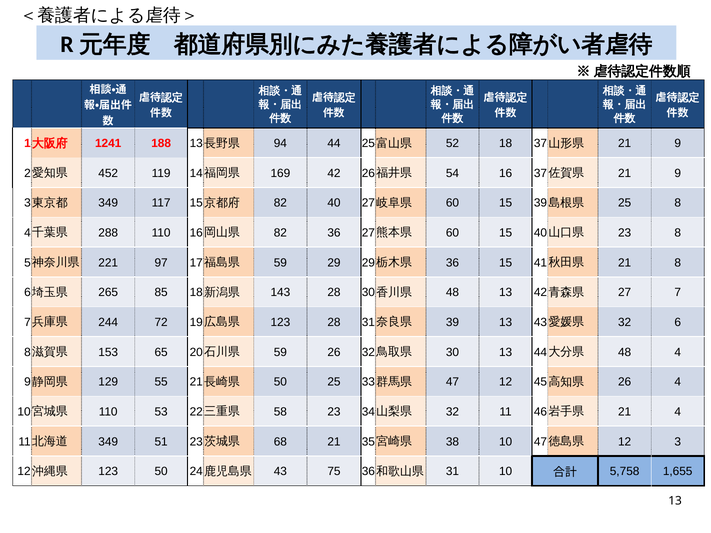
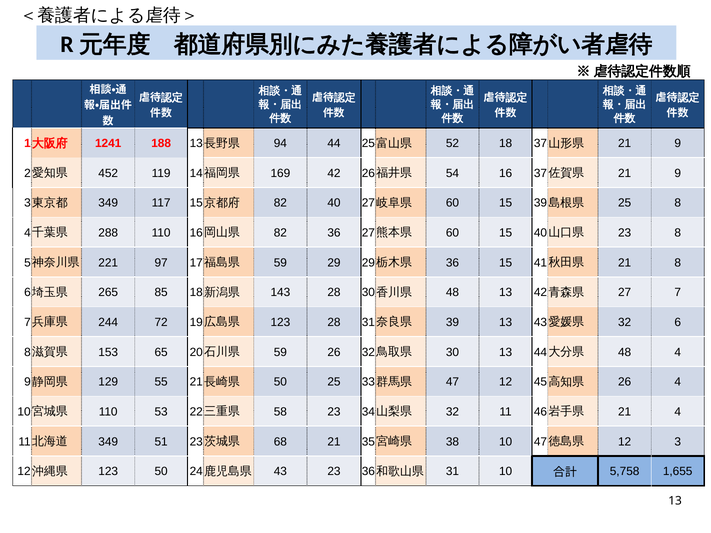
43 75: 75 -> 23
